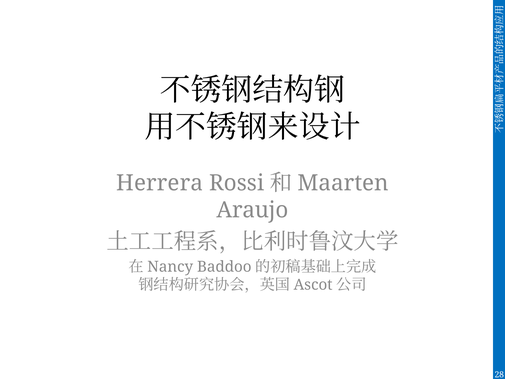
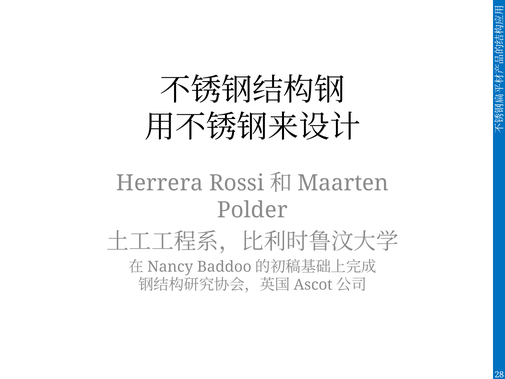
Araujo: Araujo -> Polder
